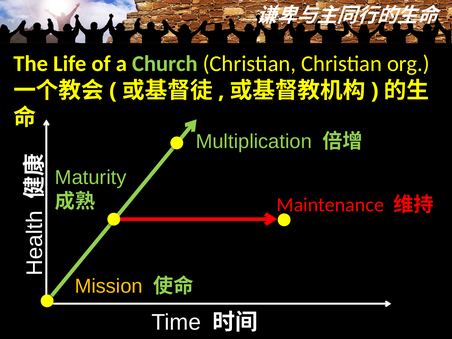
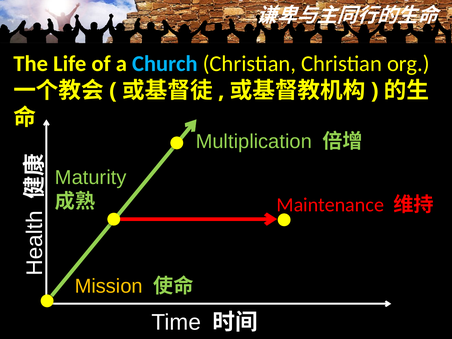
Church colour: light green -> light blue
